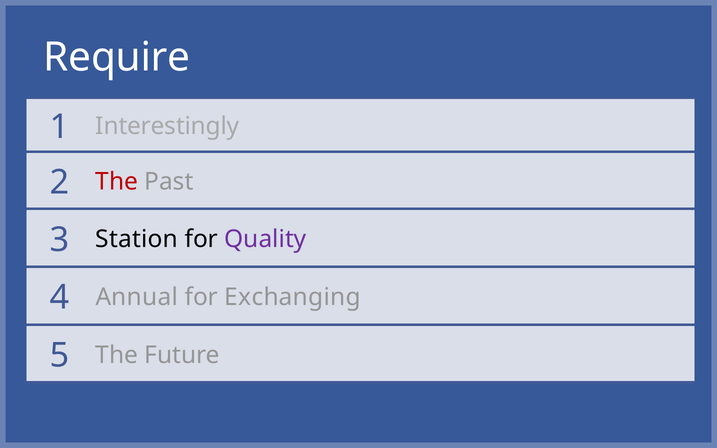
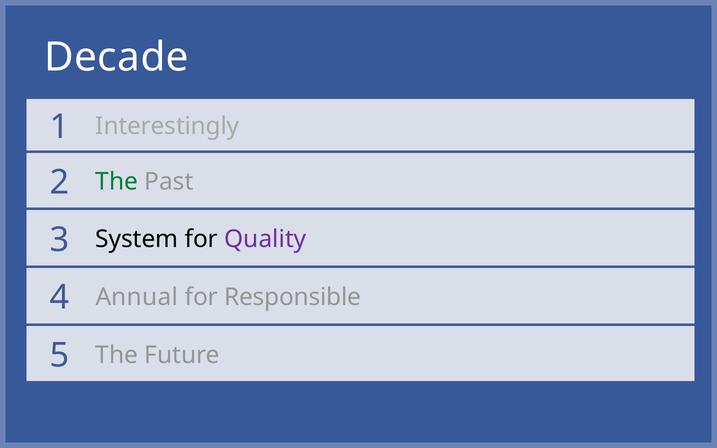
Require: Require -> Decade
The at (117, 182) colour: red -> green
Station: Station -> System
Exchanging: Exchanging -> Responsible
